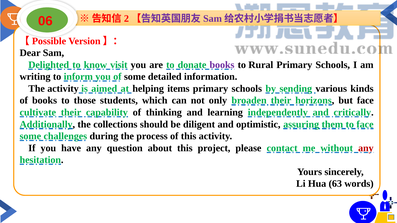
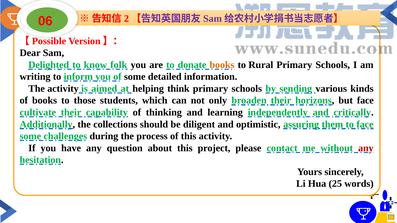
visit: visit -> folk
books at (222, 65) colour: purple -> orange
items: items -> think
63: 63 -> 25
